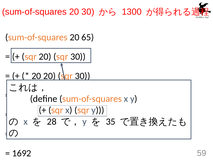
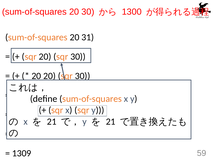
65: 65 -> 31
28 at (52, 121): 28 -> 21
35 at (111, 121): 35 -> 21
1692: 1692 -> 1309
